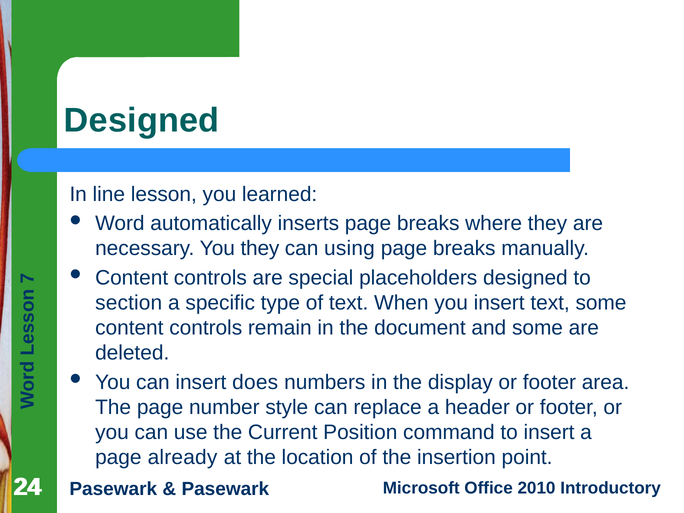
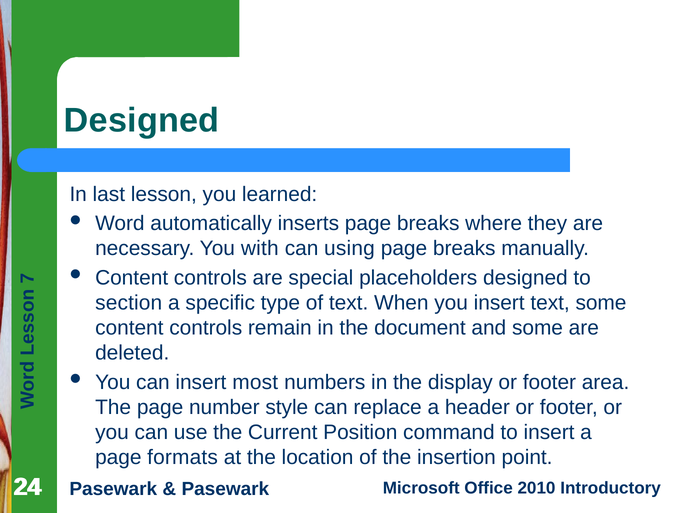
line: line -> last
You they: they -> with
does: does -> most
already: already -> formats
